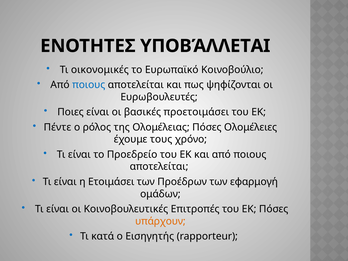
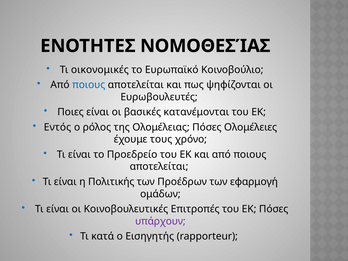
ΥΠΟΒΆΛΛΕΤΑΙ: ΥΠΟΒΆΛΛΕΤΑΙ -> ΝΟΜΟΘΕΣΊΑΣ
προετοιμάσει: προετοιμάσει -> κατανέμονται
Πέντε: Πέντε -> Εντός
Ετοιμάσει: Ετοιμάσει -> Πολιτικής
υπάρχουν colour: orange -> purple
